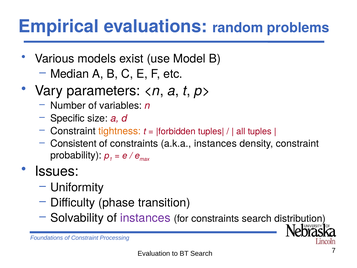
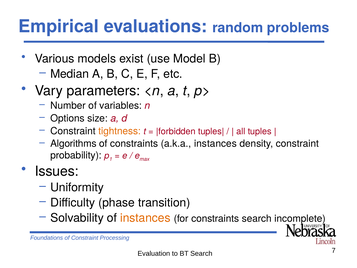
Specific: Specific -> Options
Consistent: Consistent -> Algorithms
instances at (145, 218) colour: purple -> orange
distribution: distribution -> incomplete
